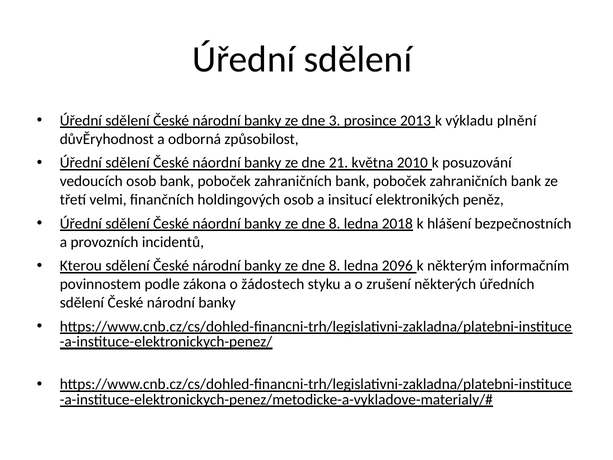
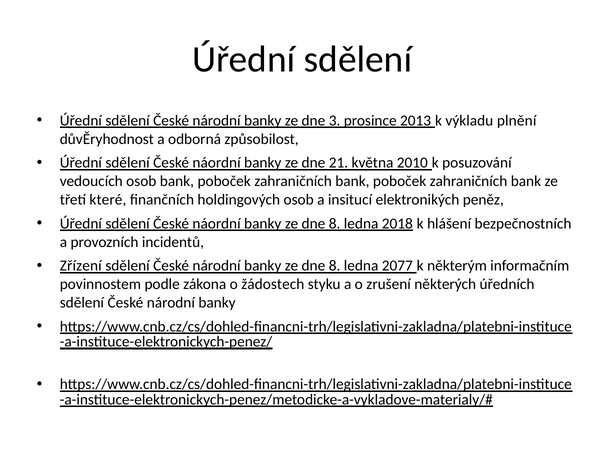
velmi: velmi -> které
Kterou: Kterou -> Zřízení
2096: 2096 -> 2077
